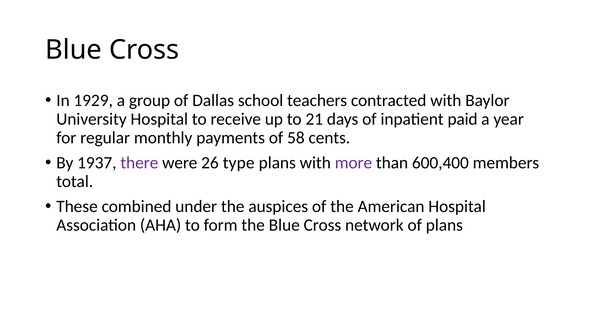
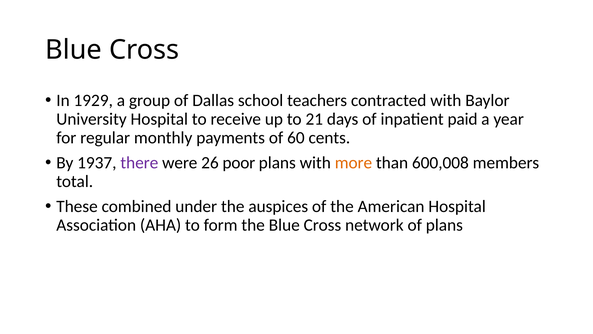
58: 58 -> 60
type: type -> poor
more colour: purple -> orange
600,400: 600,400 -> 600,008
